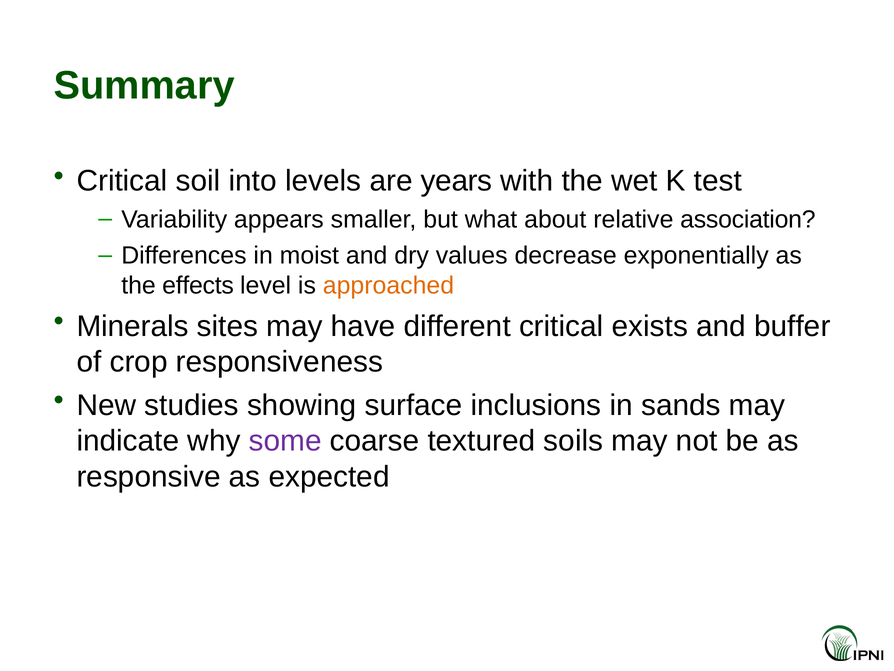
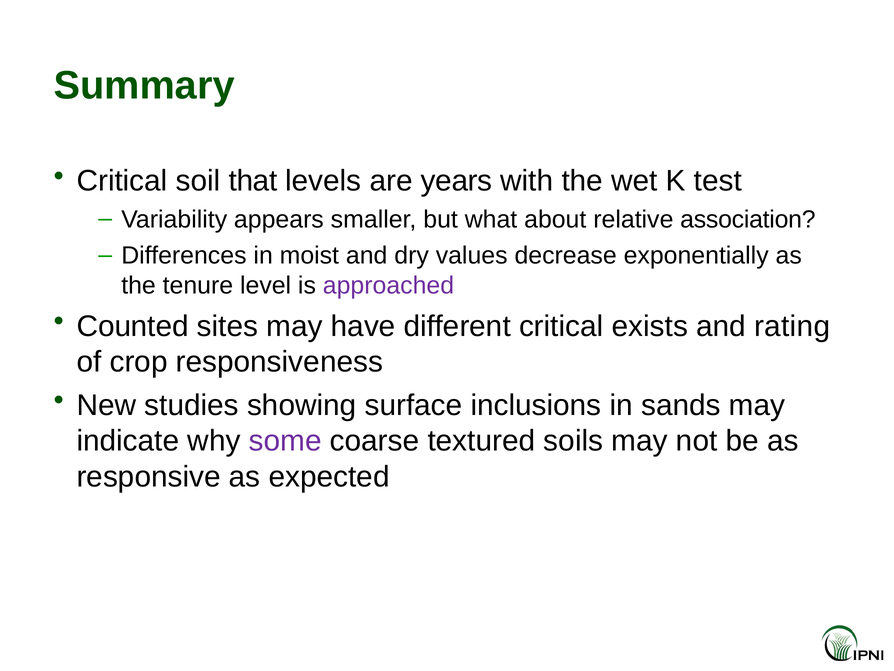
into: into -> that
effects: effects -> tenure
approached colour: orange -> purple
Minerals: Minerals -> Counted
buffer: buffer -> rating
